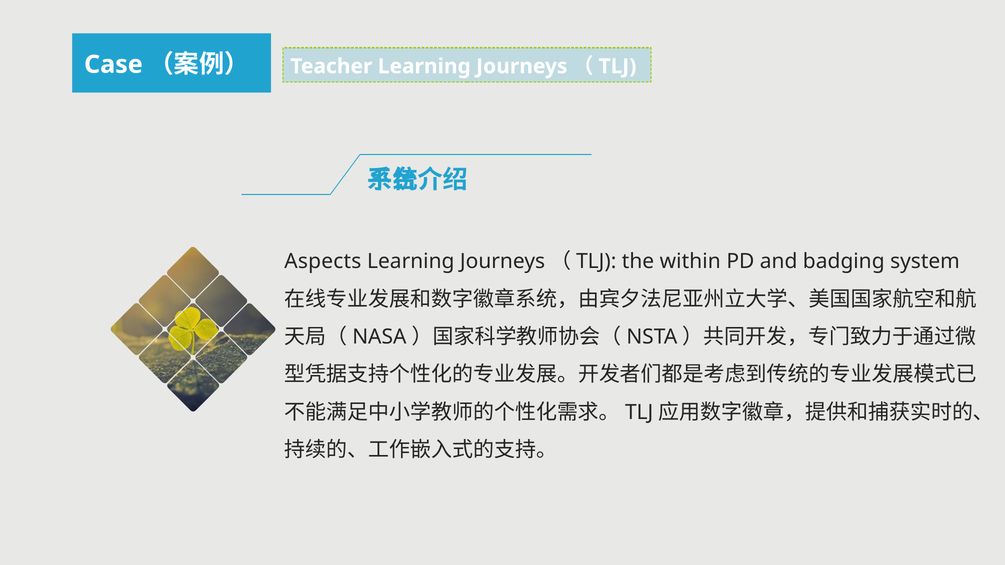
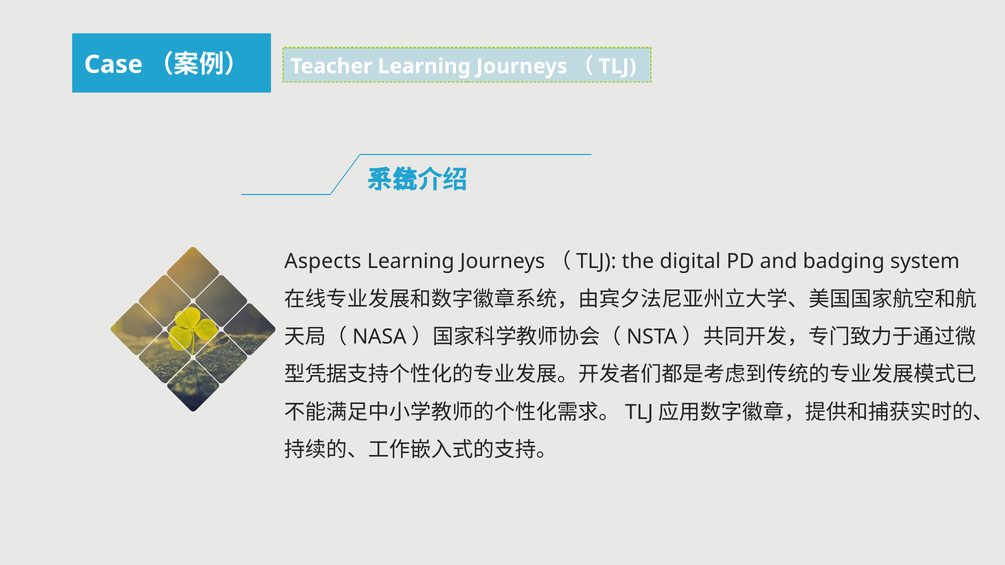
within: within -> digital
